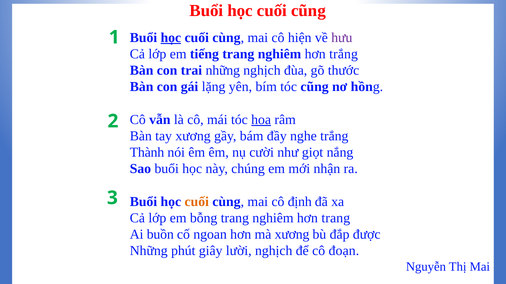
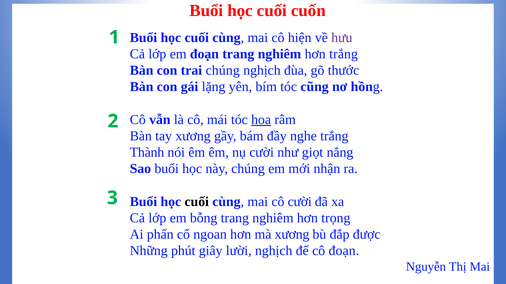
cuối cũng: cũng -> cuốn
học at (171, 38) underline: present -> none
em tiếng: tiếng -> đoạn
trai những: những -> chúng
cuối at (197, 202) colour: orange -> black
cô định: định -> cười
hơn trang: trang -> trọng
buồn: buồn -> phấn
